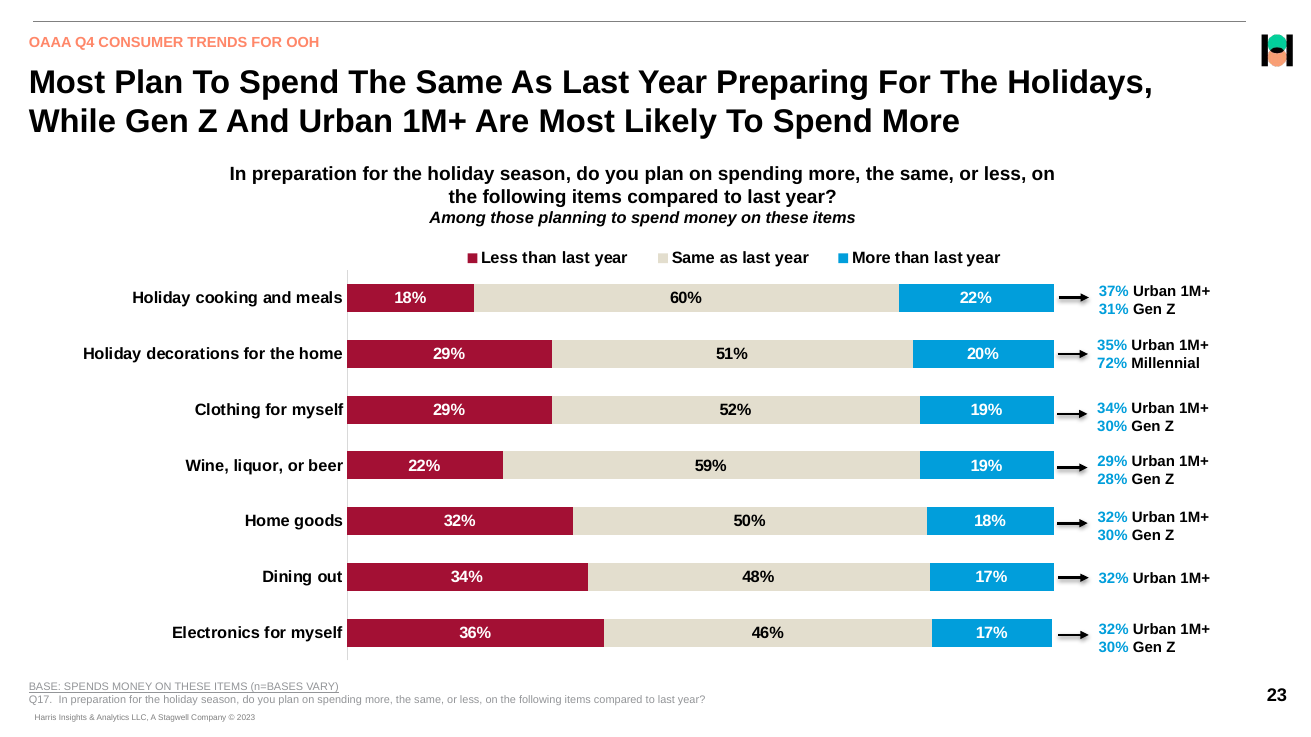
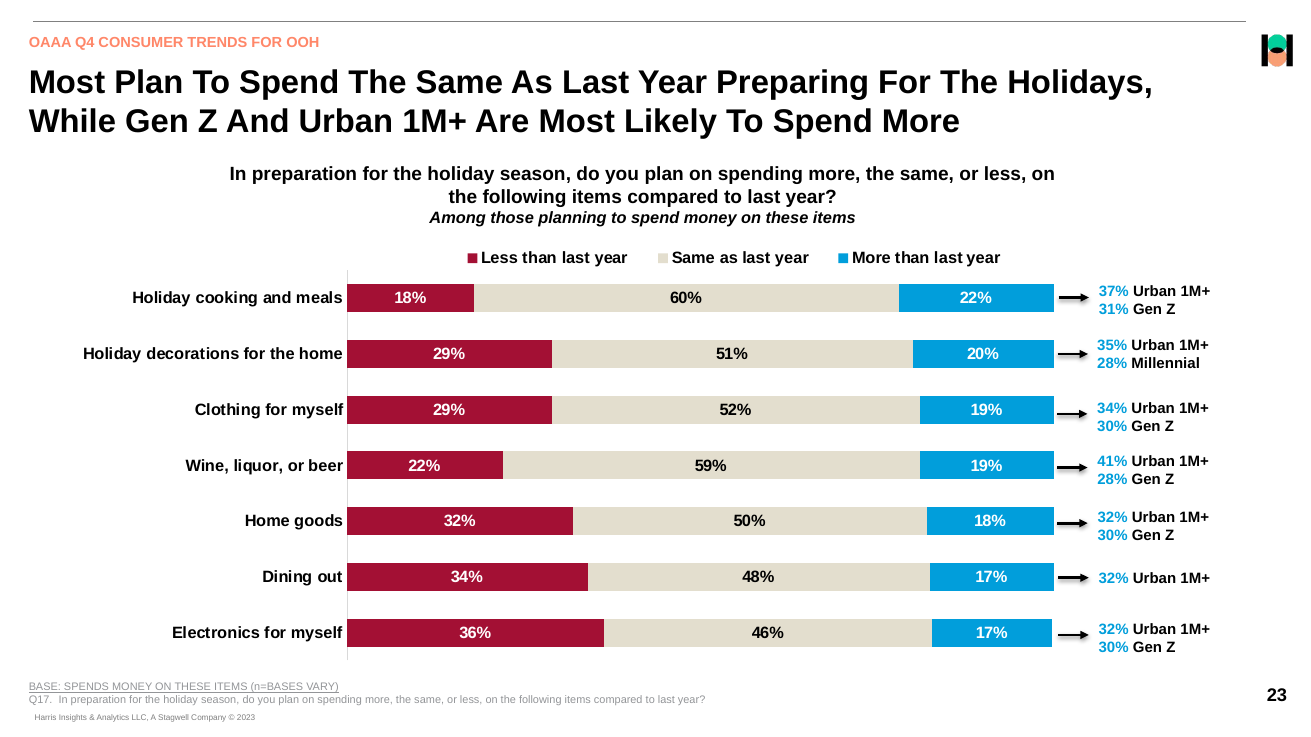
72% at (1112, 364): 72% -> 28%
29% at (1112, 462): 29% -> 41%
